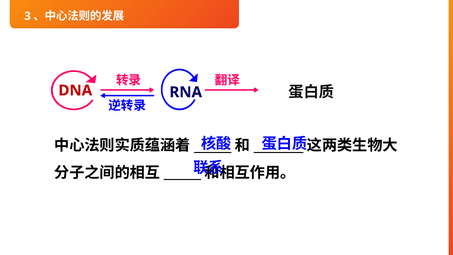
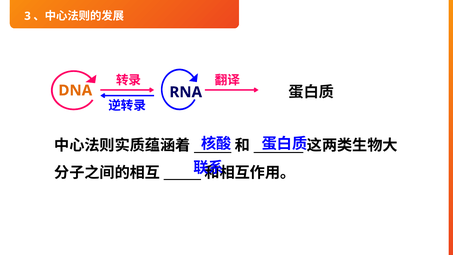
DNA colour: red -> orange
